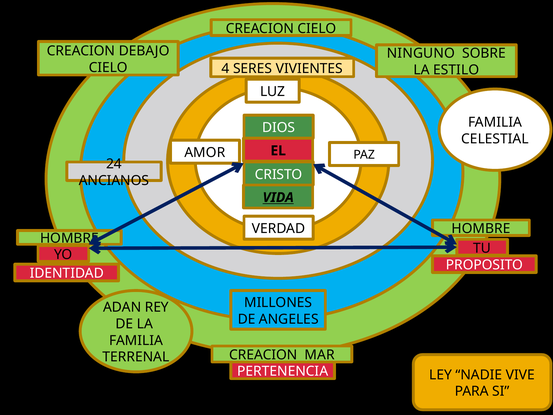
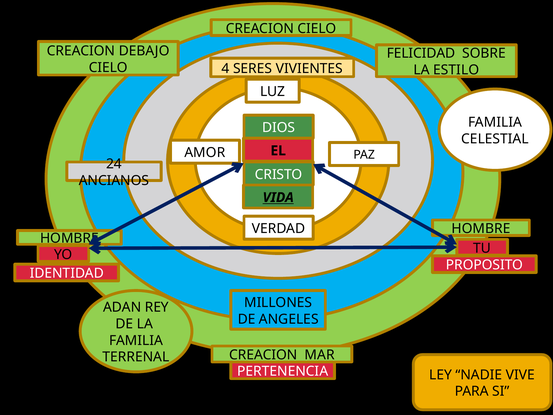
NINGUNO: NINGUNO -> FELICIDAD
